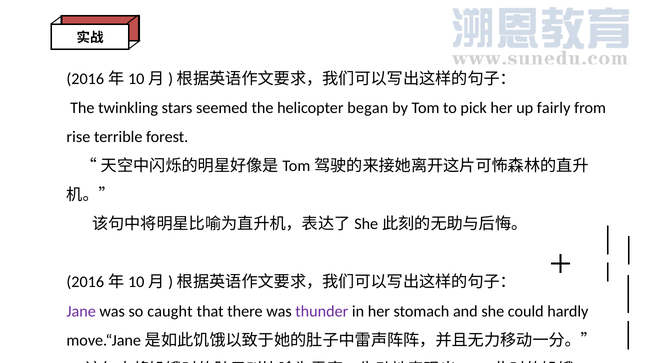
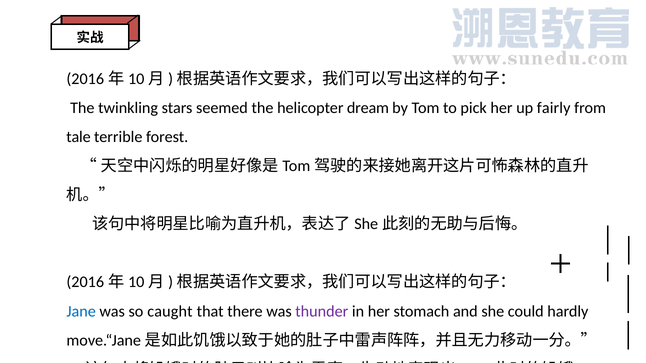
began: began -> dream
rise: rise -> tale
Jane colour: purple -> blue
